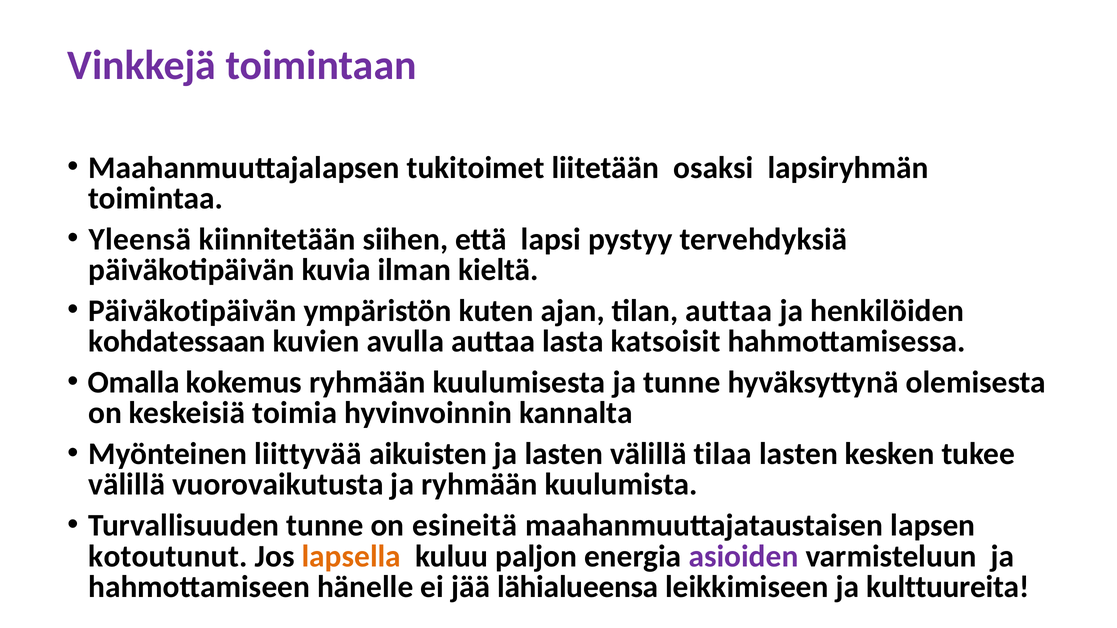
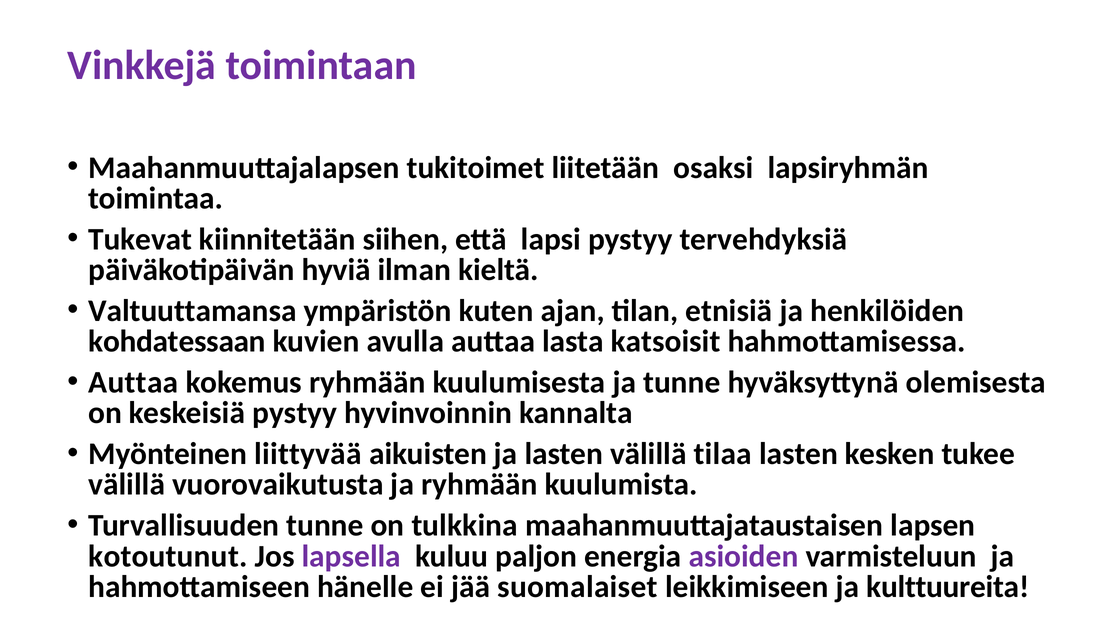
Yleensä: Yleensä -> Tukevat
kuvia: kuvia -> hyviä
Päiväkotipäivän at (192, 311): Päiväkotipäivän -> Valtuuttamansa
tilan auttaa: auttaa -> etnisiä
Omalla at (134, 383): Omalla -> Auttaa
keskeisiä toimia: toimia -> pystyy
esineitä: esineitä -> tulkkina
lapsella colour: orange -> purple
lähialueensa: lähialueensa -> suomalaiset
